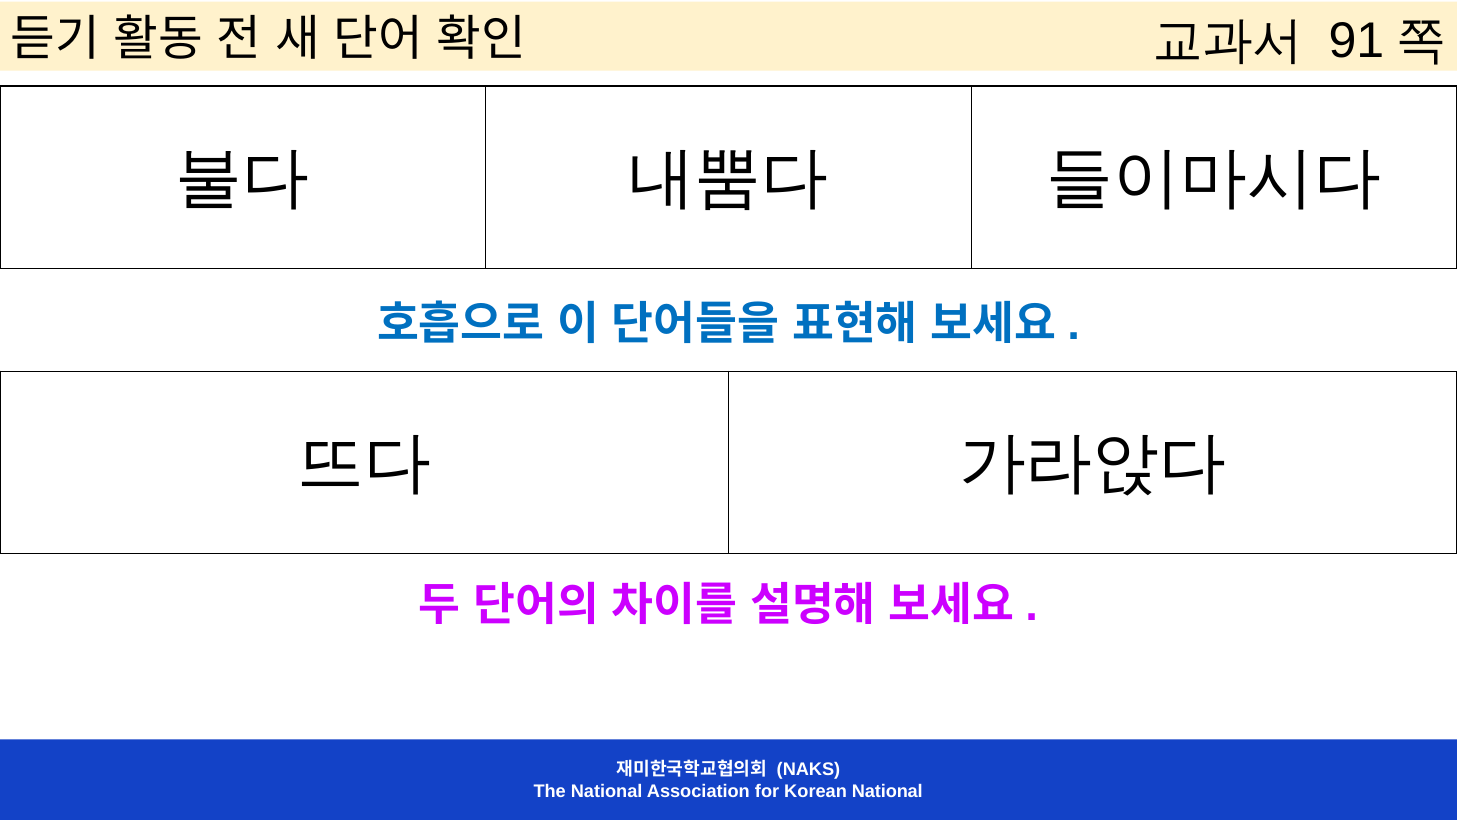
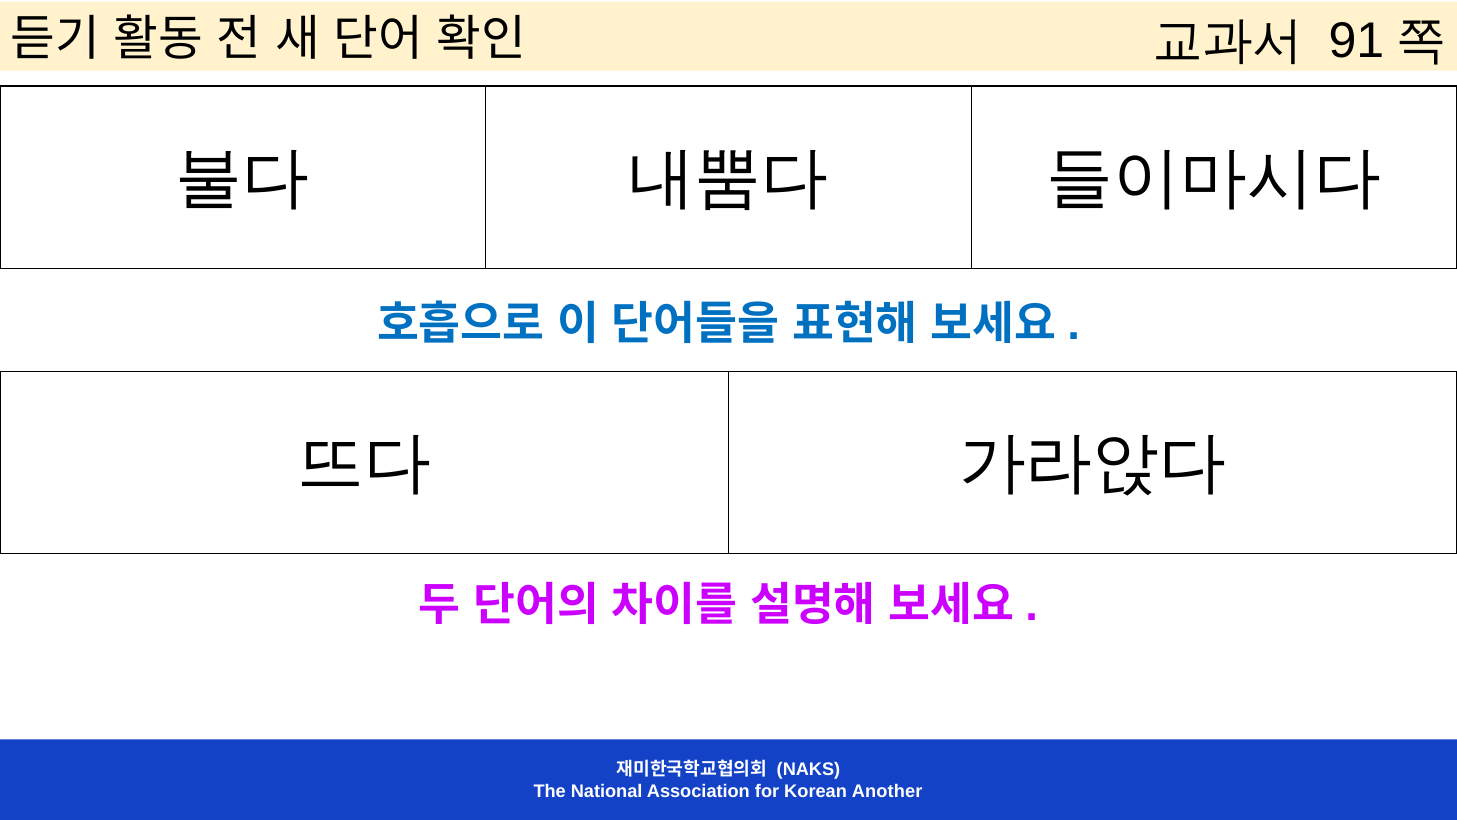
Korean National: National -> Another
